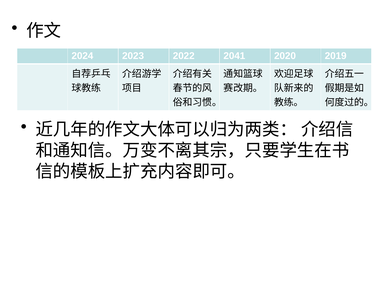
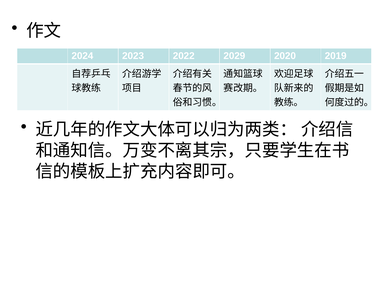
2041: 2041 -> 2029
